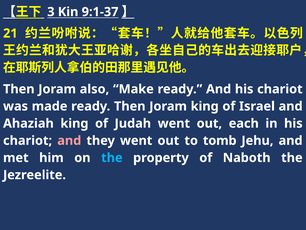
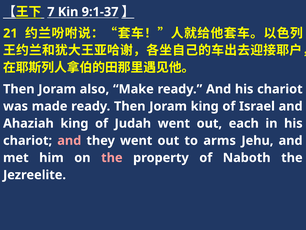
3: 3 -> 7
tomb: tomb -> arms
the at (112, 157) colour: light blue -> pink
